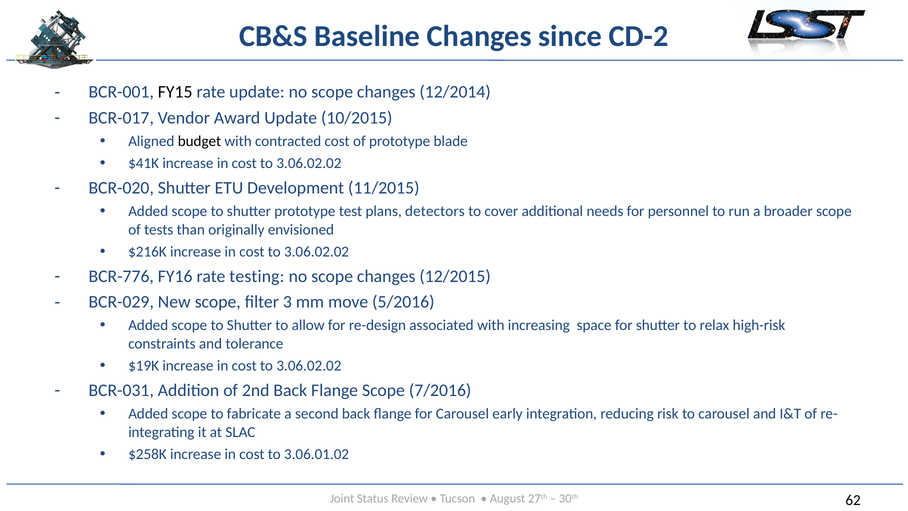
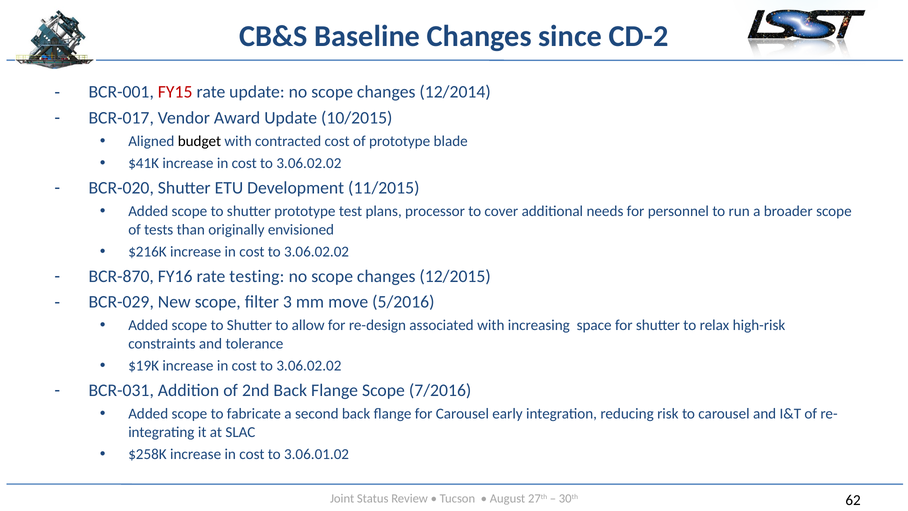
FY15 colour: black -> red
detectors: detectors -> processor
BCR-776: BCR-776 -> BCR-870
